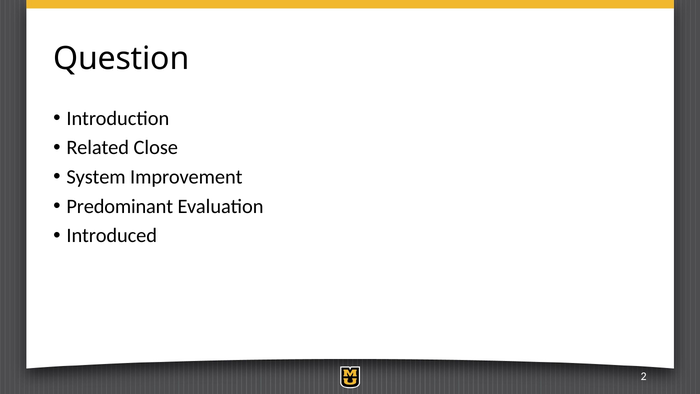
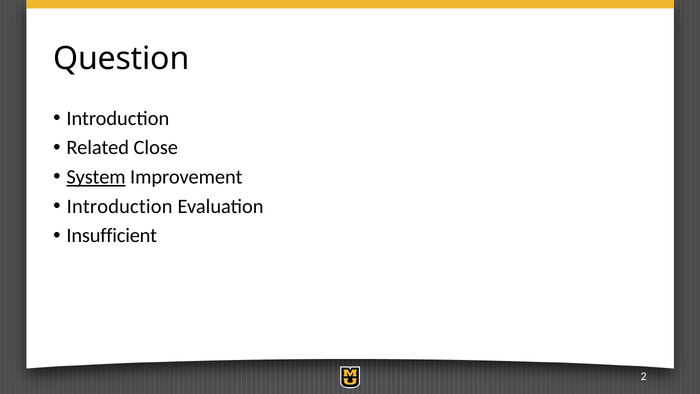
System underline: none -> present
Predominant at (120, 206): Predominant -> Introduction
Introduced: Introduced -> Insufficient
